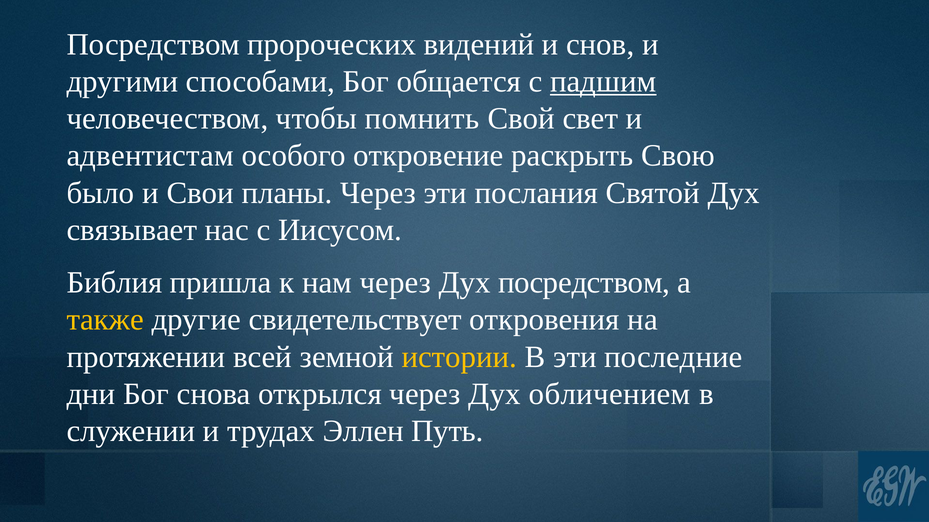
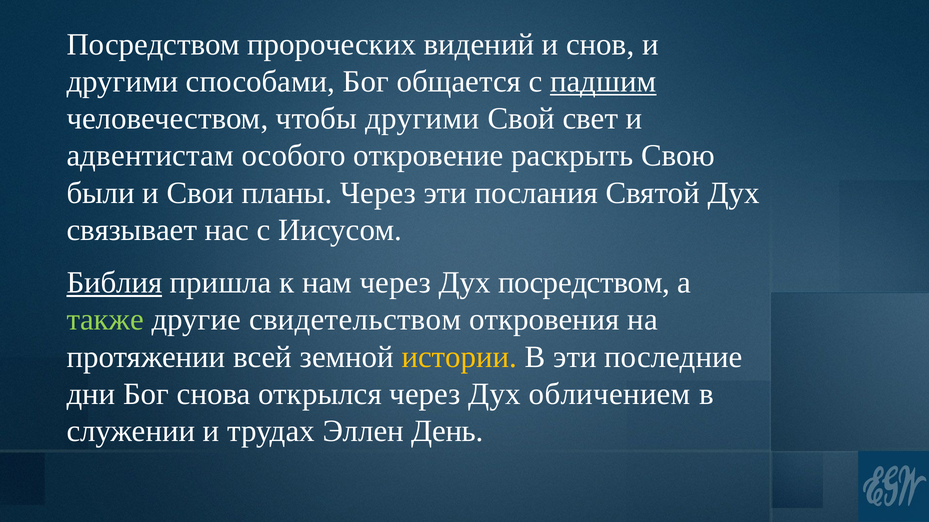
чтобы помнить: помнить -> другими
было: было -> были
Библия underline: none -> present
также colour: yellow -> light green
свидетельствует: свидетельствует -> свидетельством
Путь: Путь -> День
